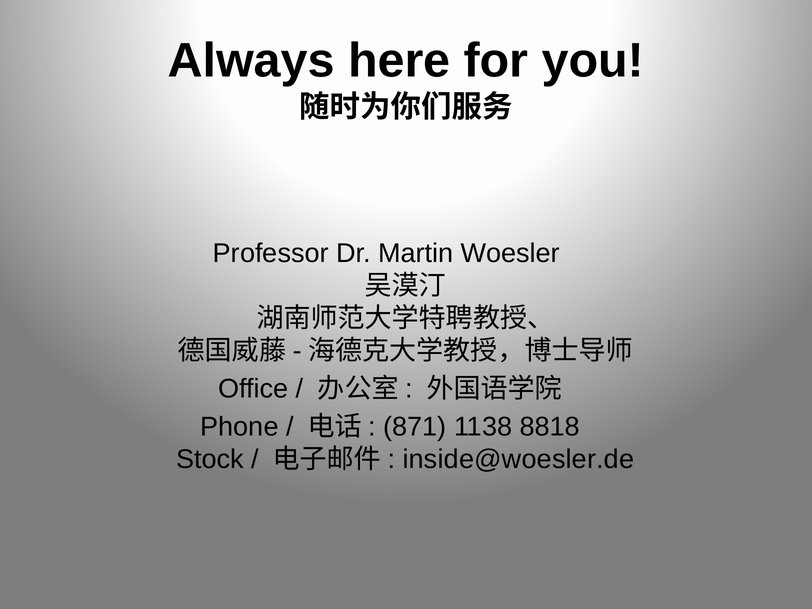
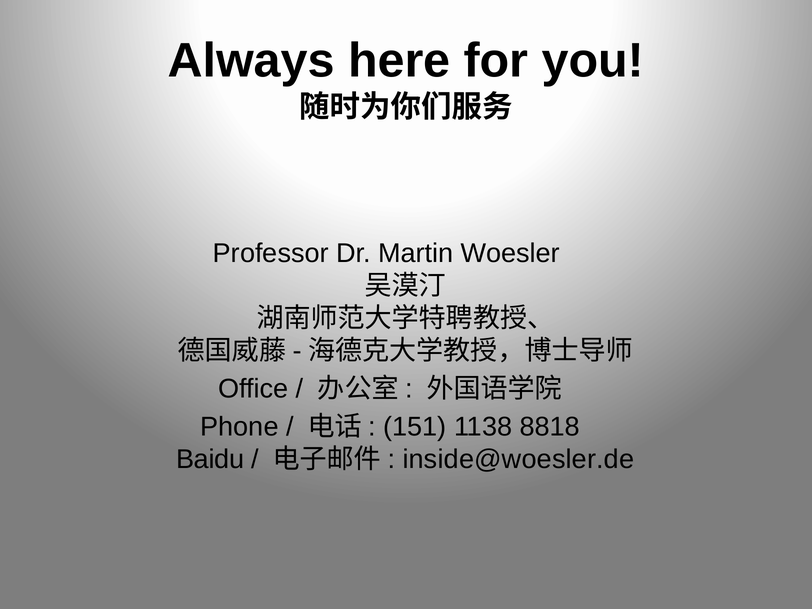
871: 871 -> 151
Stock: Stock -> Baidu
